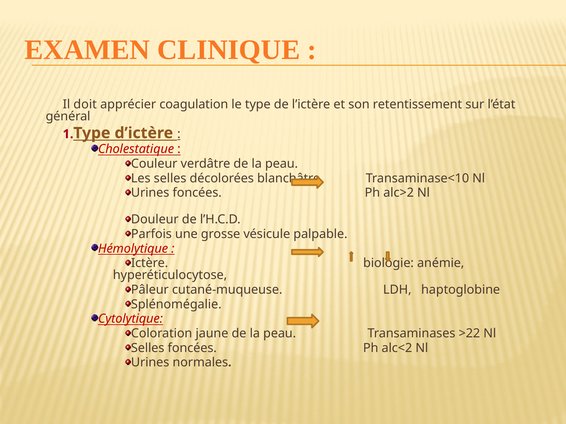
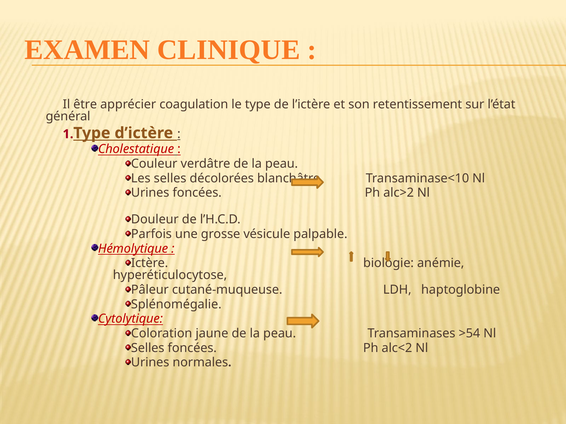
doit: doit -> être
>22: >22 -> >54
